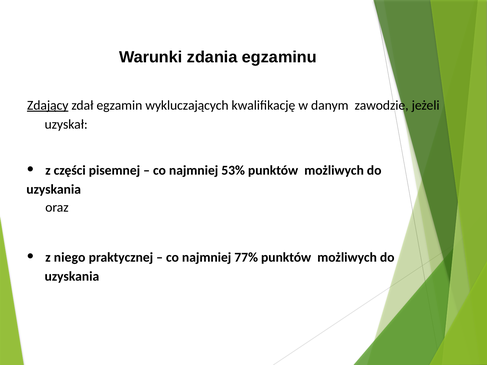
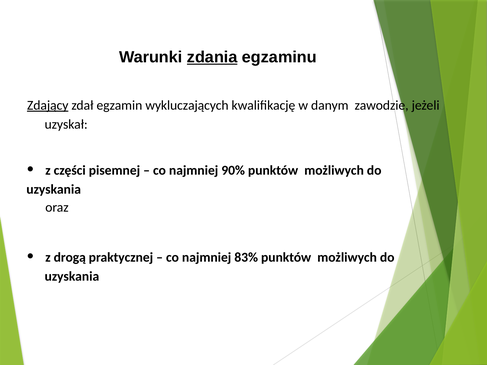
zdania underline: none -> present
53%: 53% -> 90%
niego: niego -> drogą
77%: 77% -> 83%
